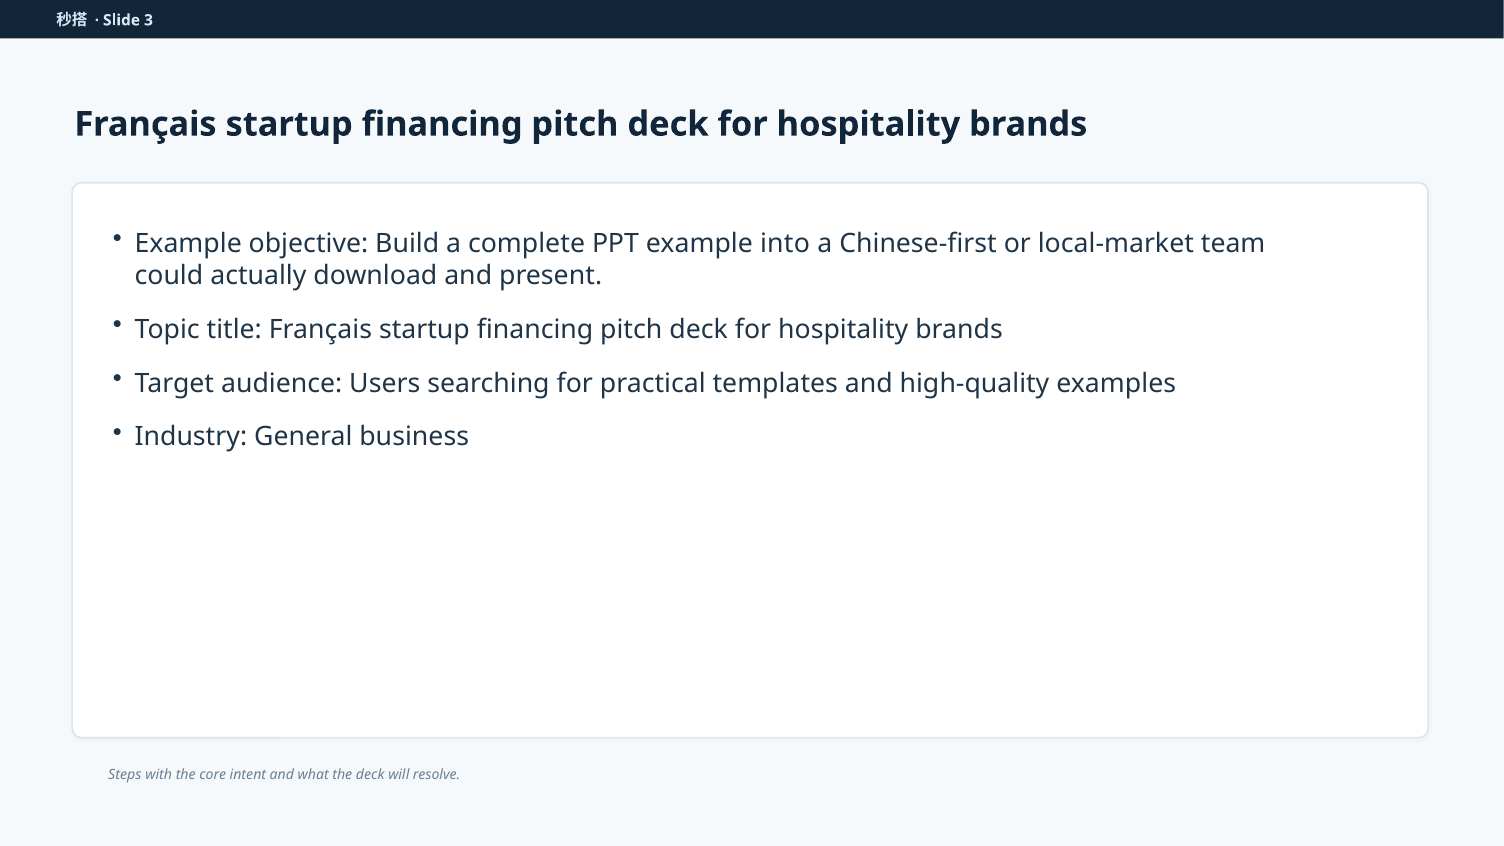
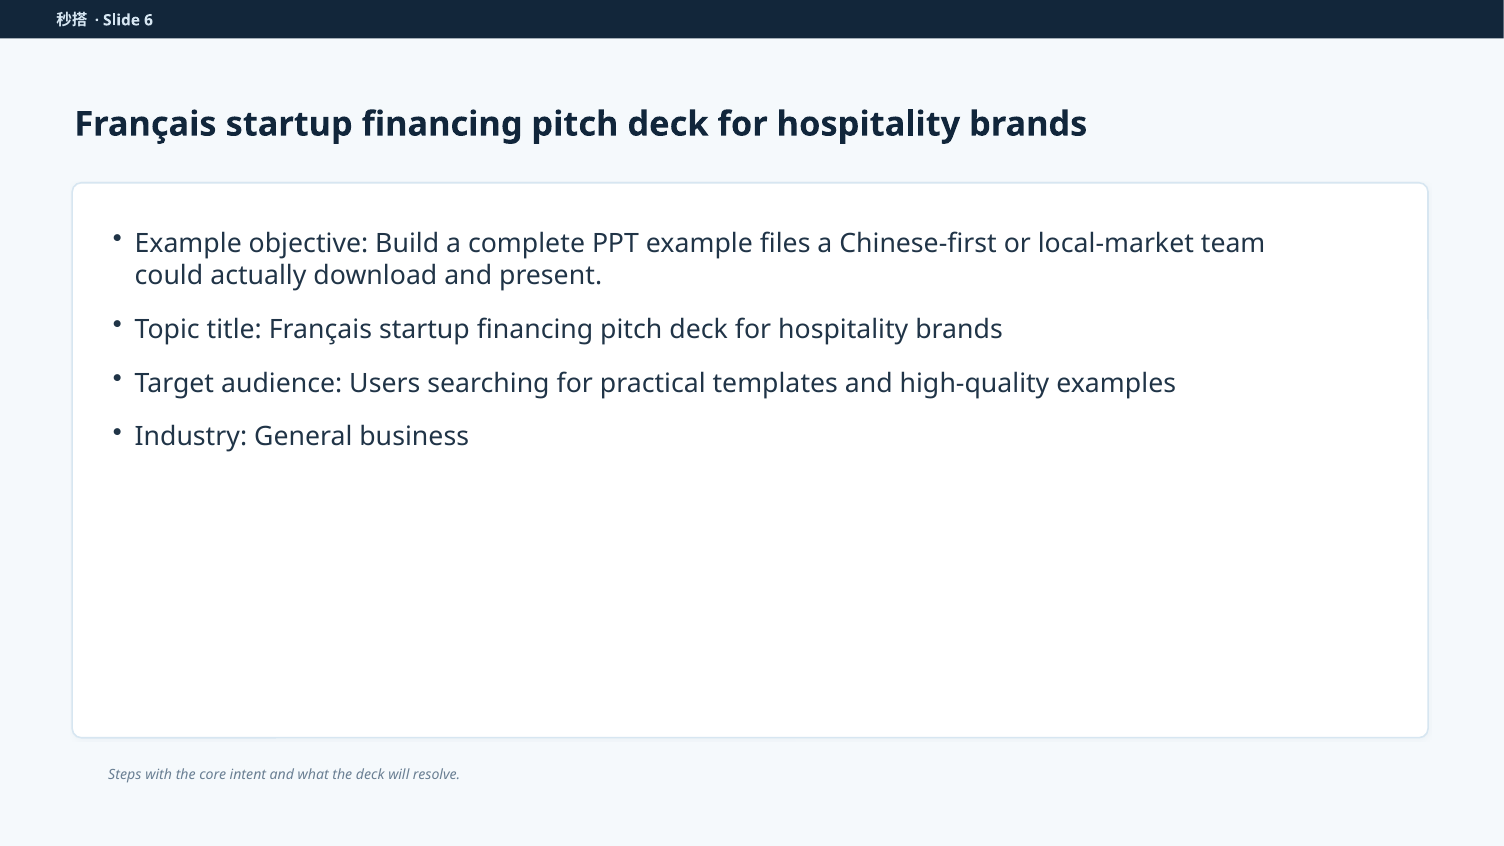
3: 3 -> 6
into: into -> files
